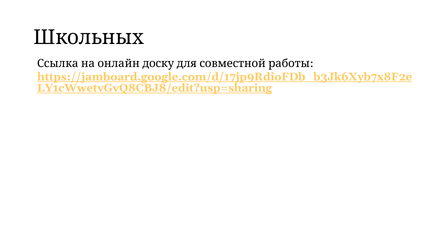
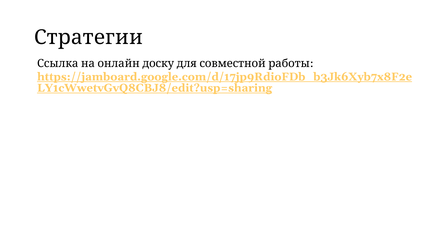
Школьных: Школьных -> Стратегии
